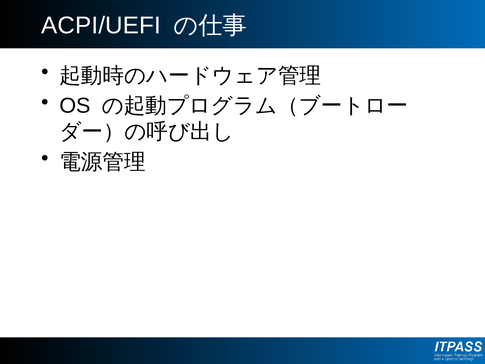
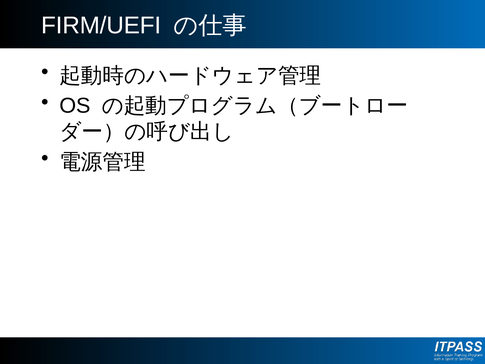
ACPI/UEFI: ACPI/UEFI -> FIRM/UEFI
